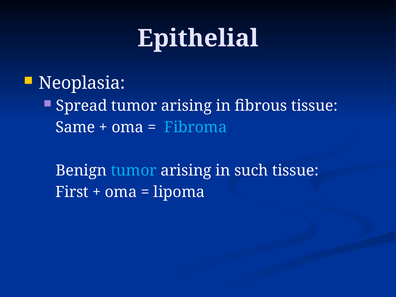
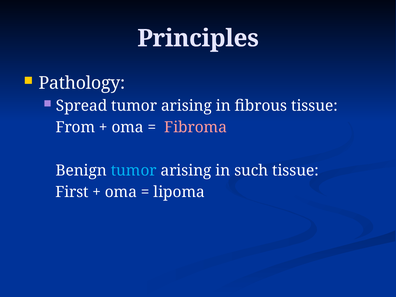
Epithelial: Epithelial -> Principles
Neoplasia: Neoplasia -> Pathology
Same: Same -> From
Fibroma colour: light blue -> pink
